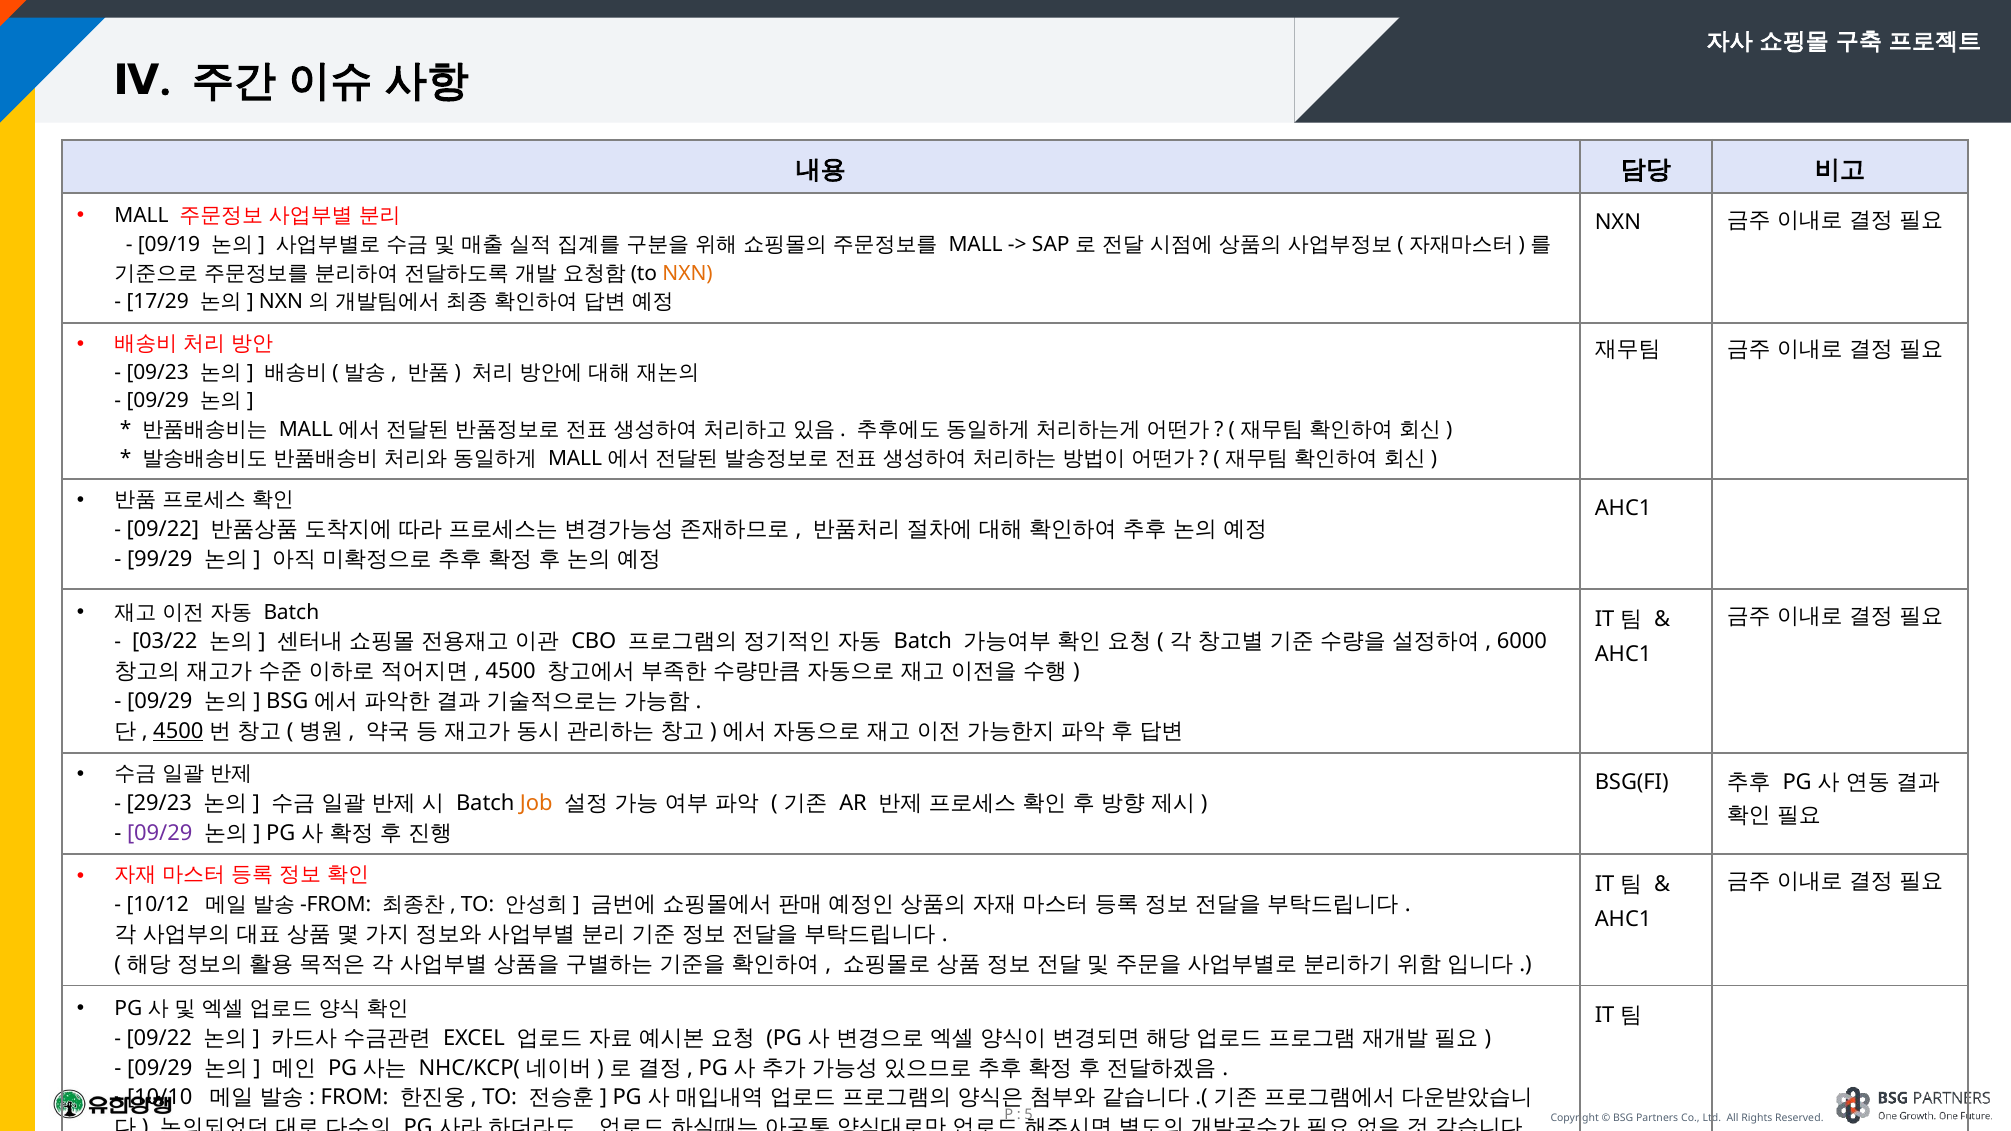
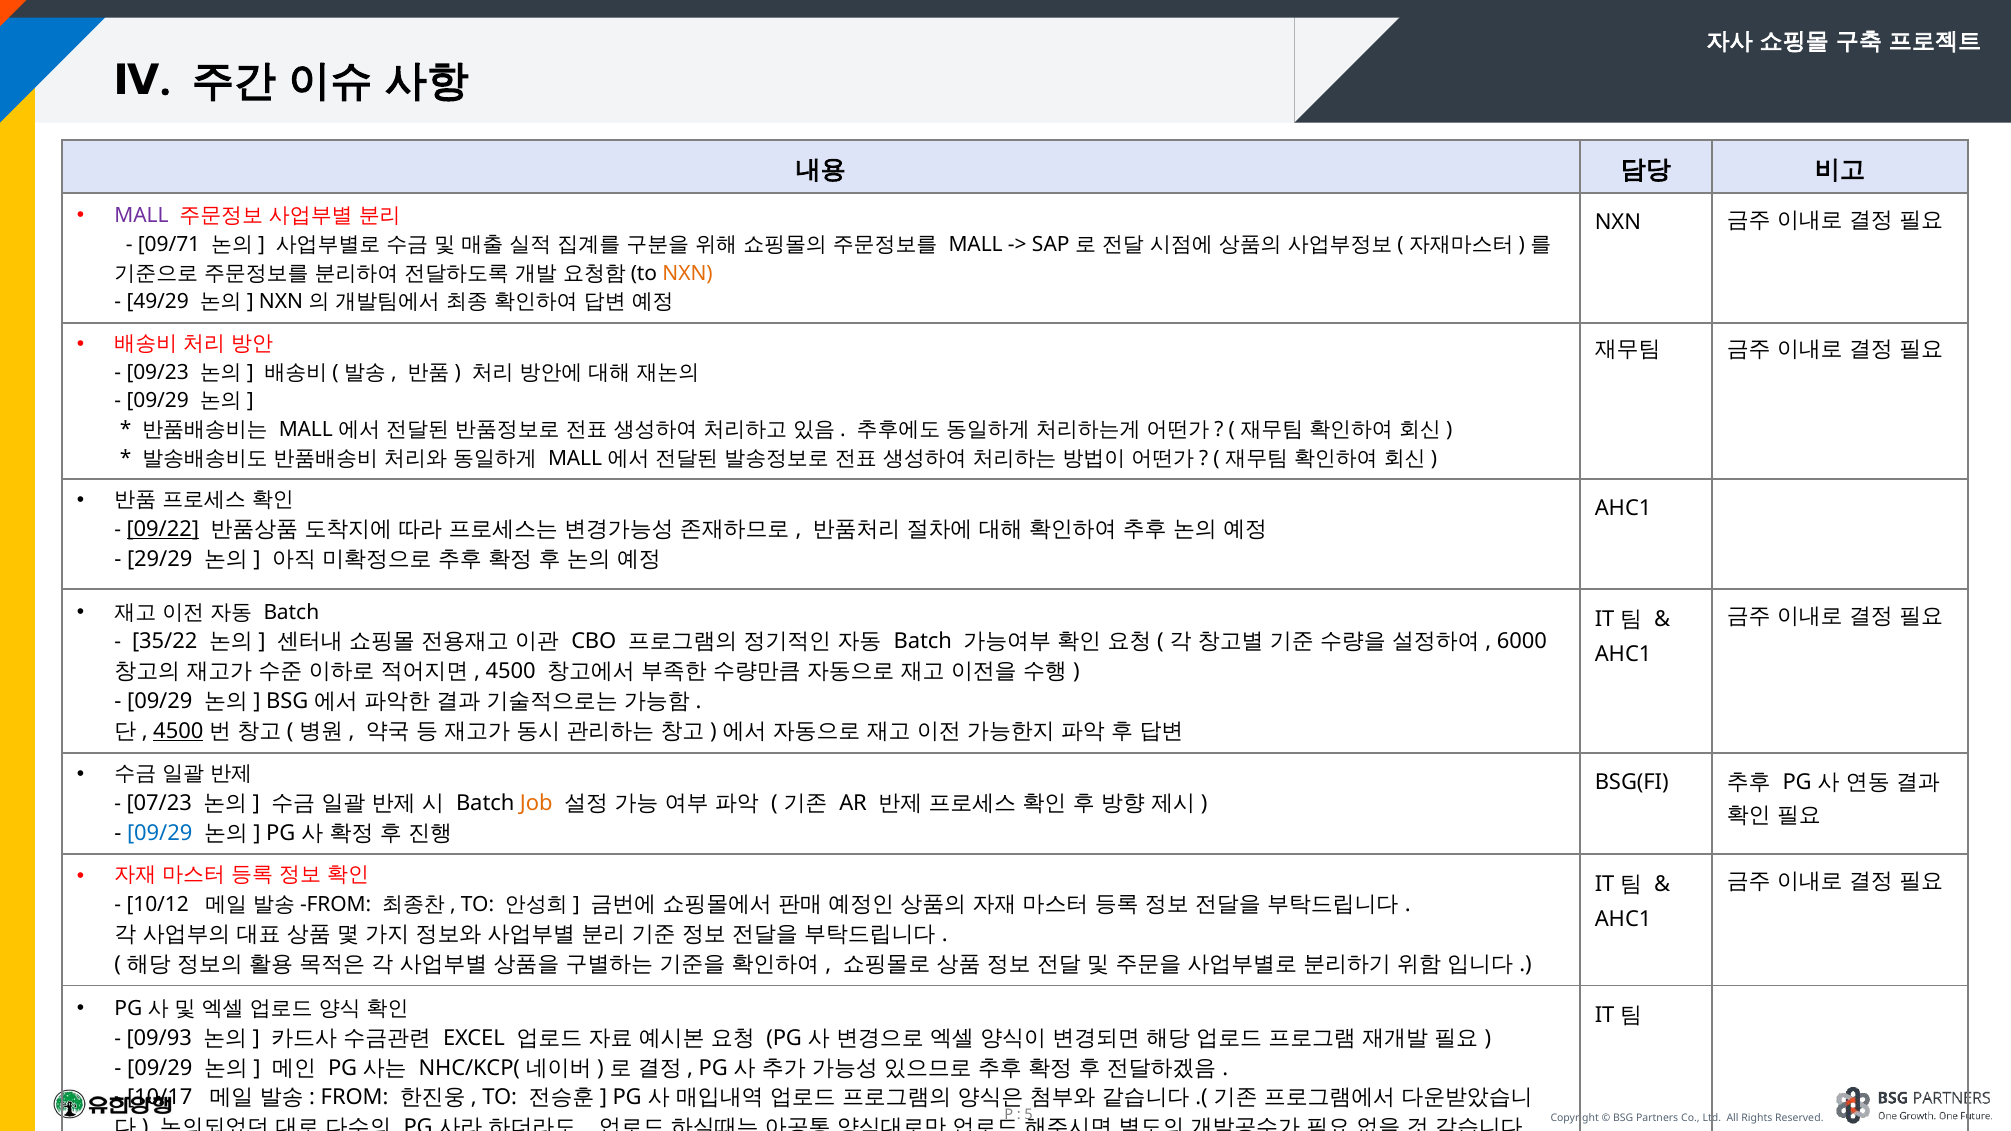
MALL at (142, 216) colour: black -> purple
09/19: 09/19 -> 09/71
17/29: 17/29 -> 49/29
09/22 at (163, 529) underline: none -> present
99/29: 99/29 -> 29/29
03/22: 03/22 -> 35/22
29/23: 29/23 -> 07/23
09/29 at (160, 833) colour: purple -> blue
09/22 at (159, 1038): 09/22 -> 09/93
10/10: 10/10 -> 10/17
